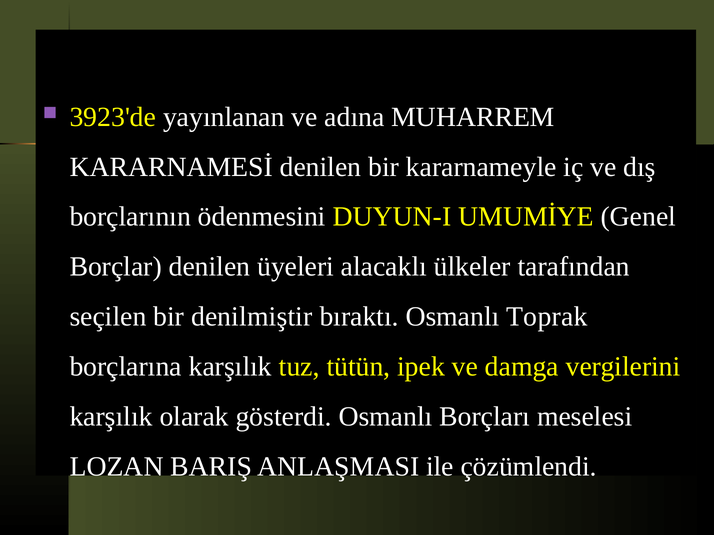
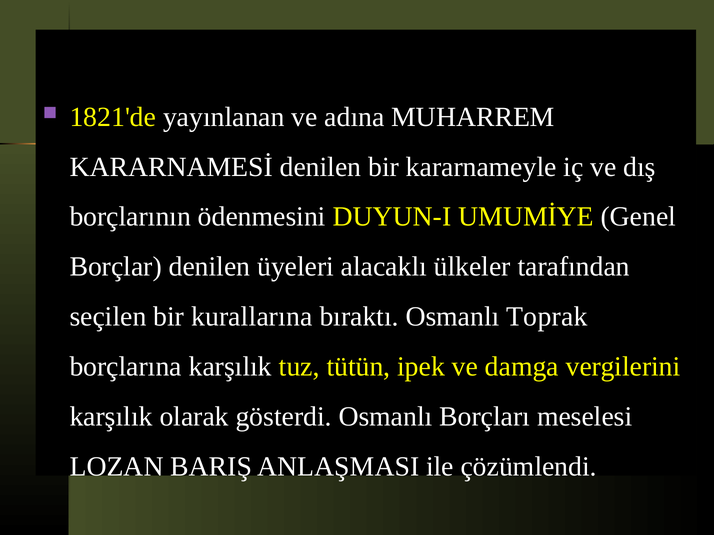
3923'de: 3923'de -> 1821'de
denilmiştir: denilmiştir -> kurallarına
